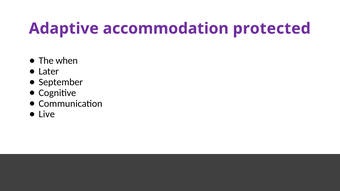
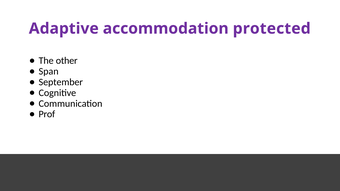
when: when -> other
Later: Later -> Span
Live: Live -> Prof
